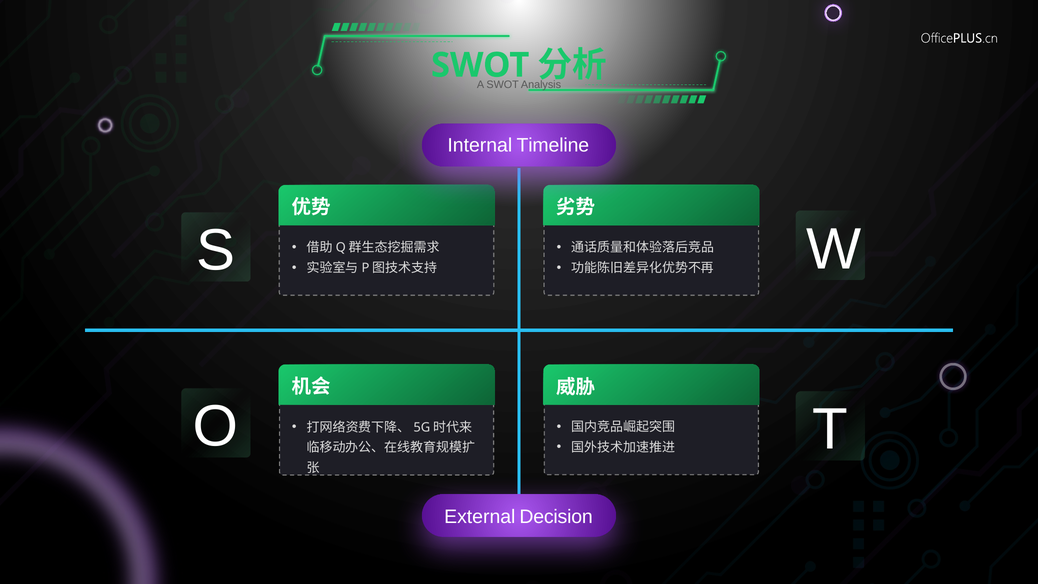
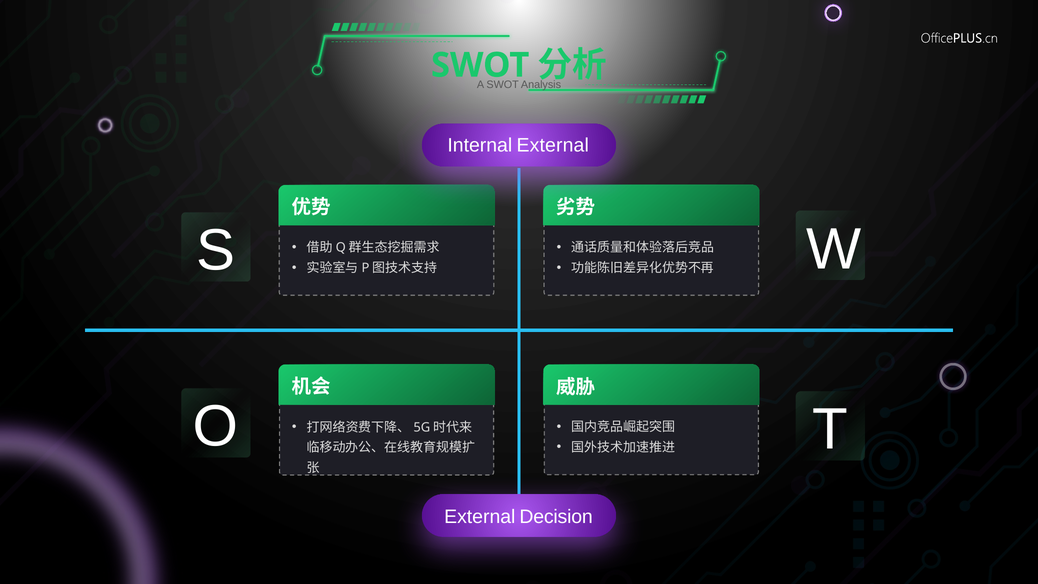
Internal Timeline: Timeline -> External
